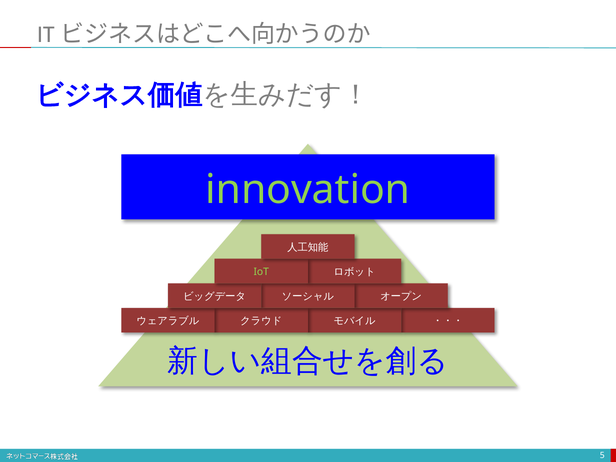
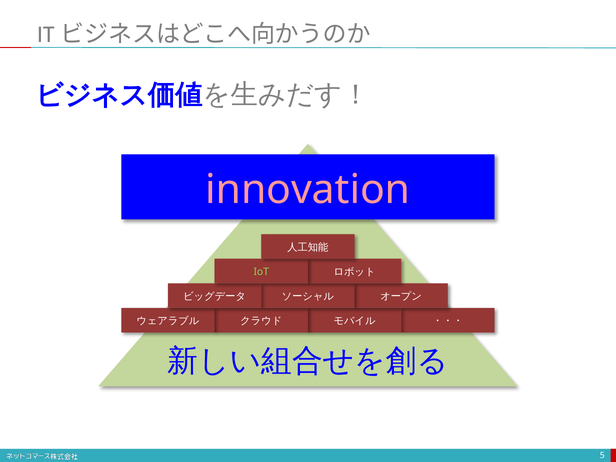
innovation colour: light green -> pink
